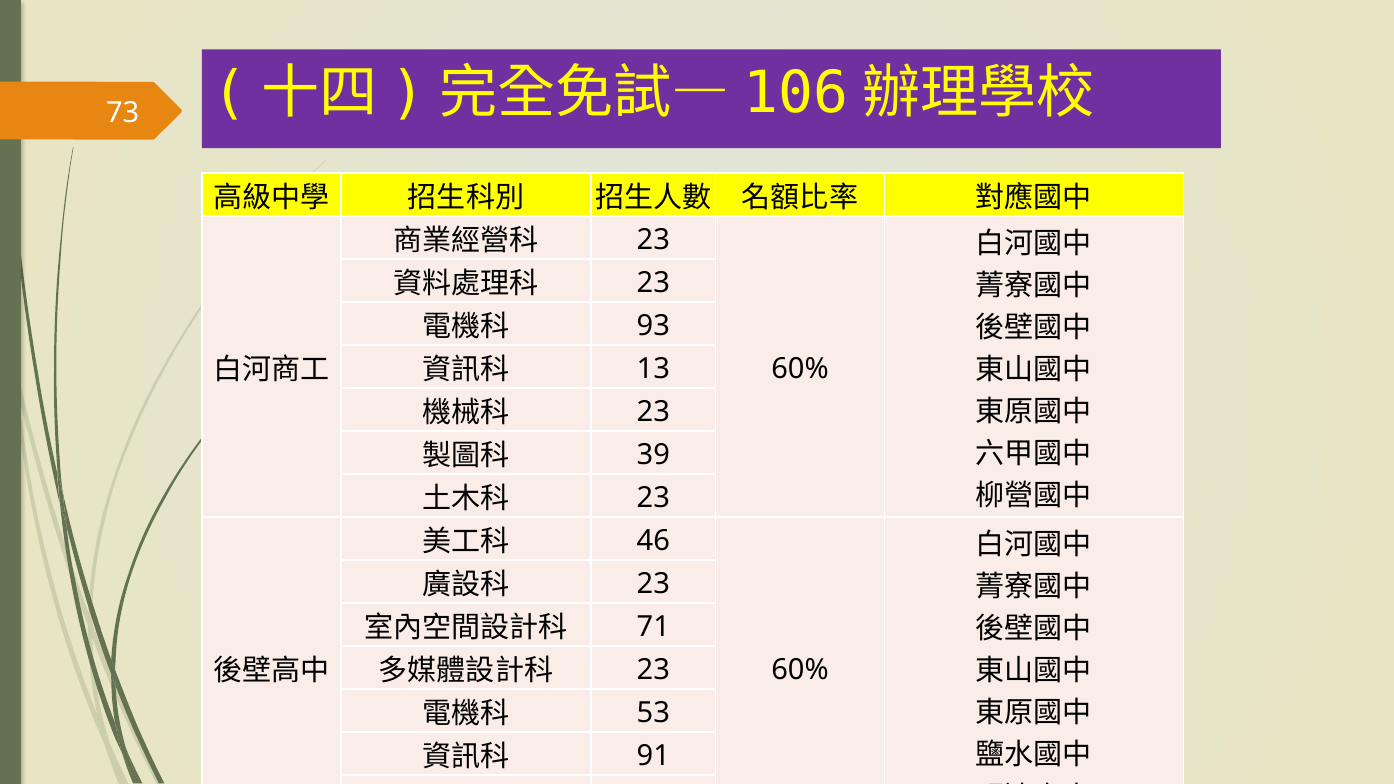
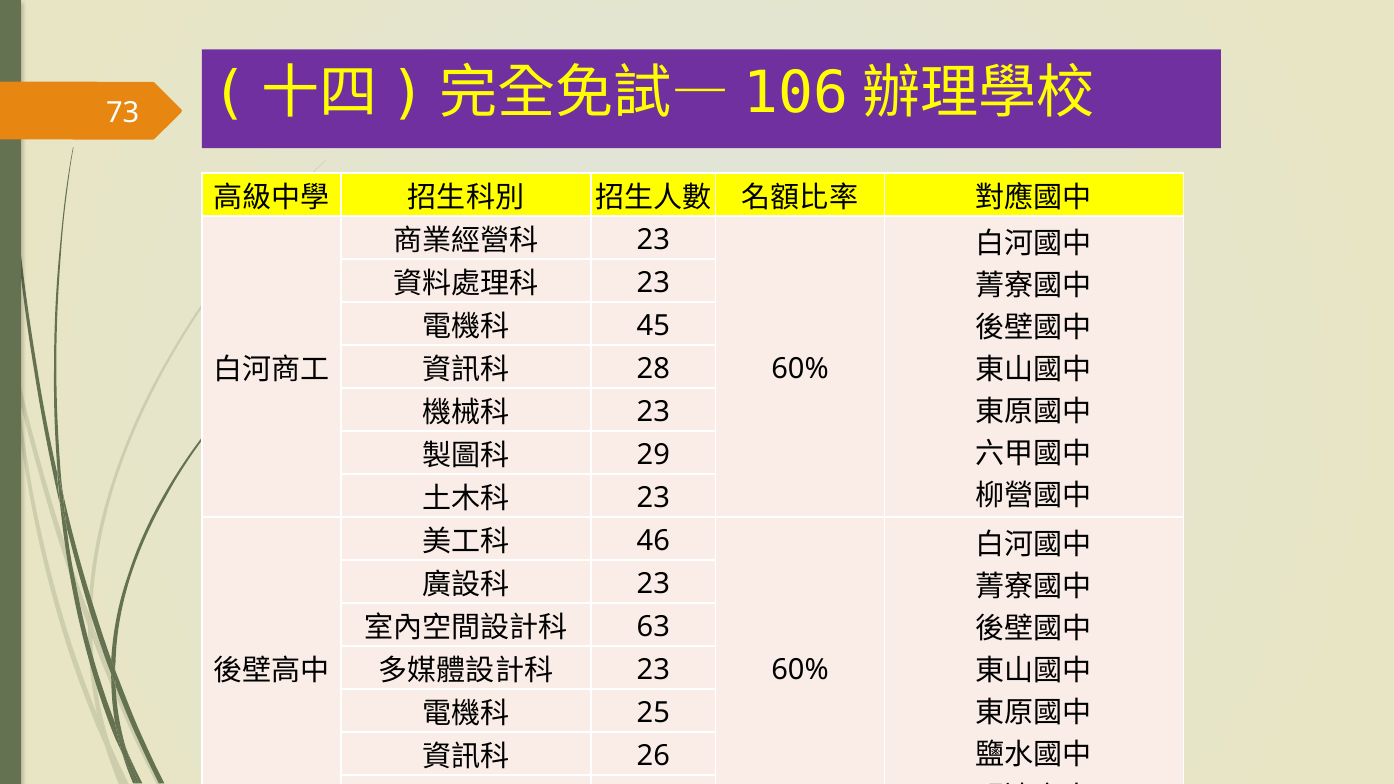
93: 93 -> 45
13: 13 -> 28
39: 39 -> 29
71: 71 -> 63
53: 53 -> 25
91: 91 -> 26
